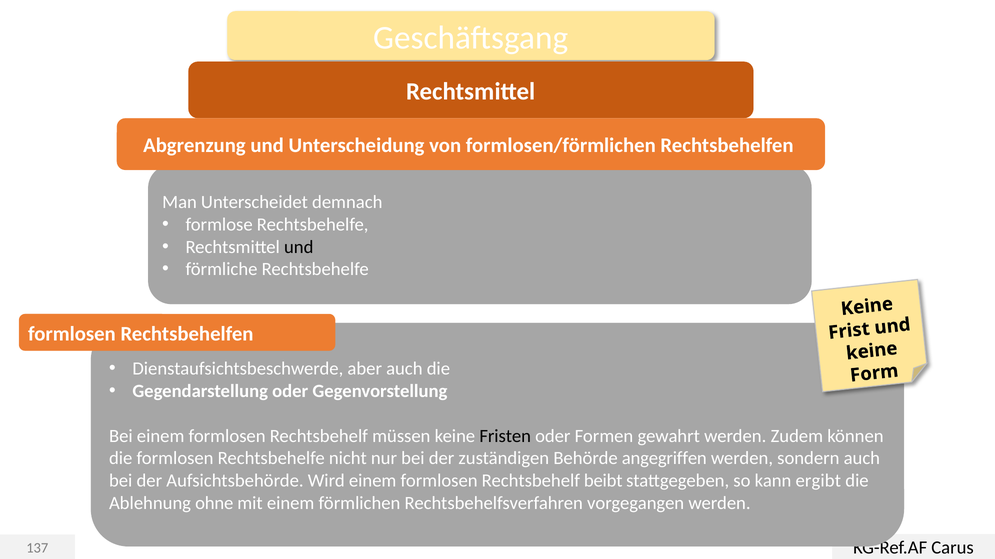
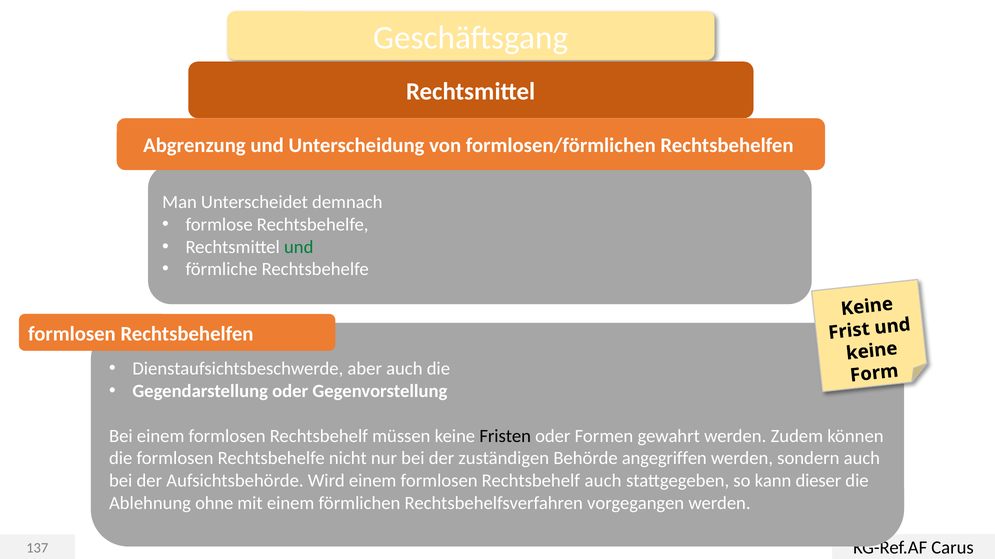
und at (299, 247) colour: black -> green
Rechtsbehelf beibt: beibt -> auch
ergibt: ergibt -> dieser
